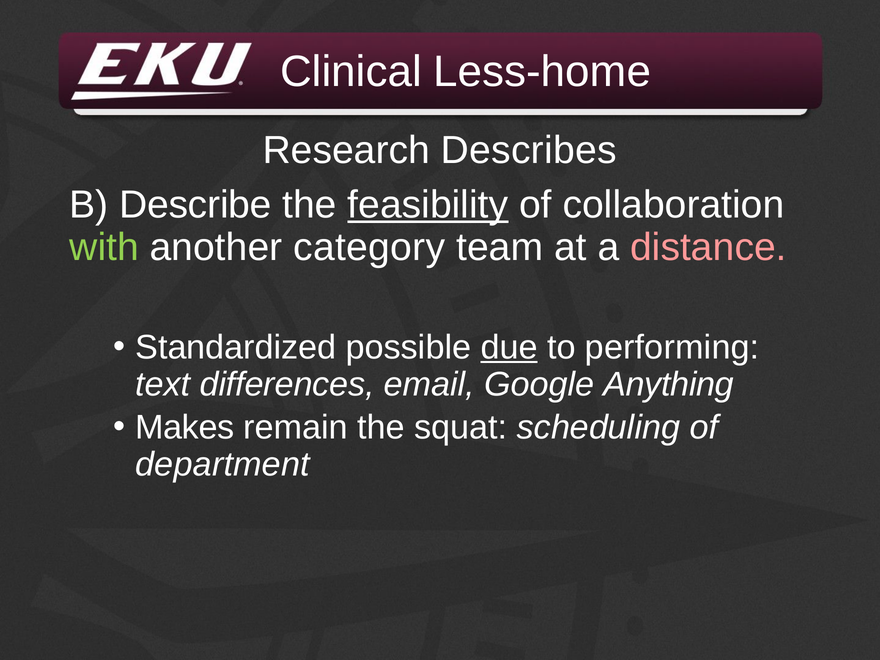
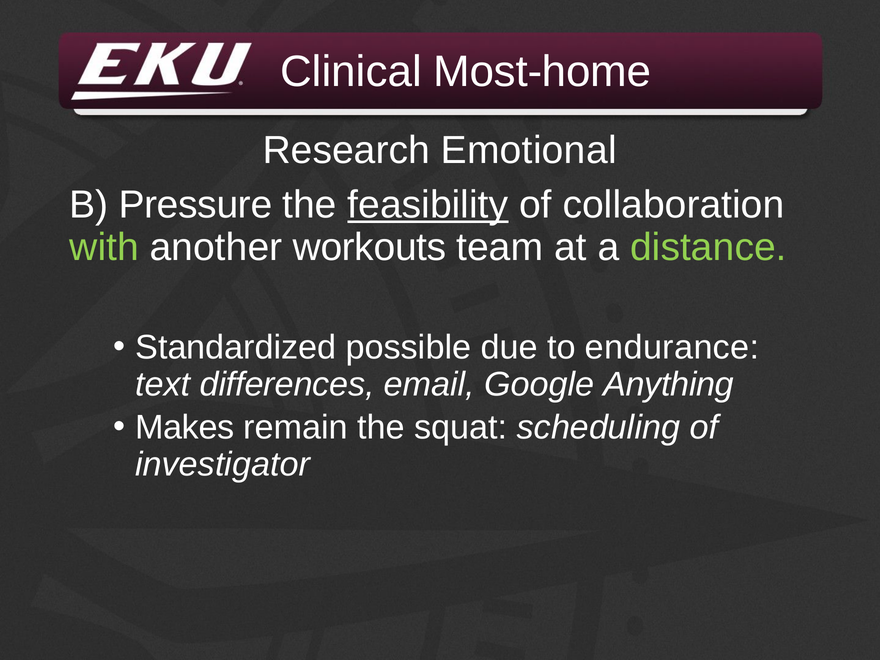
Less-home: Less-home -> Most-home
Describes: Describes -> Emotional
Describe: Describe -> Pressure
category: category -> workouts
distance colour: pink -> light green
due underline: present -> none
performing: performing -> endurance
department: department -> investigator
